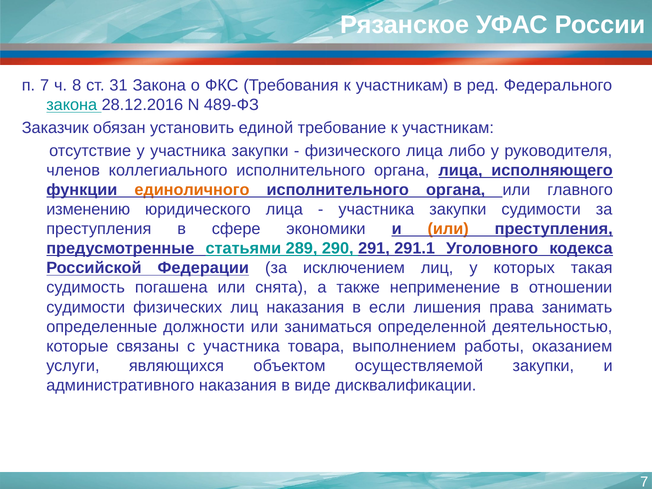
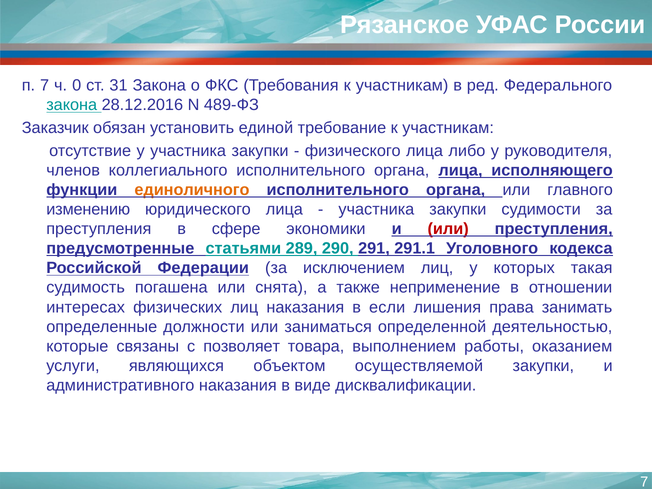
8: 8 -> 0
или at (448, 229) colour: orange -> red
судимости at (86, 307): судимости -> интересах
с участника: участника -> позволяет
